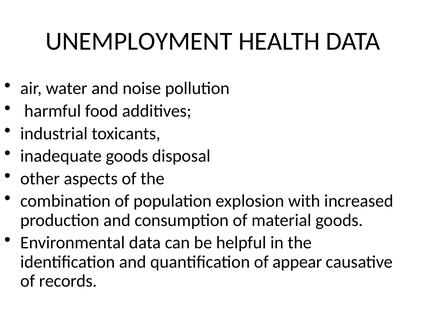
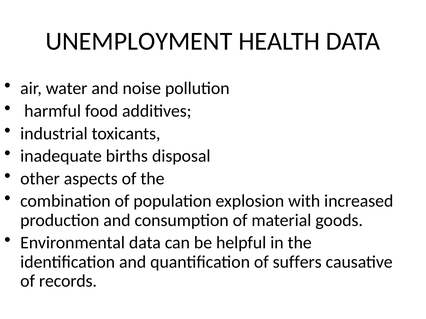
inadequate goods: goods -> births
appear: appear -> suffers
